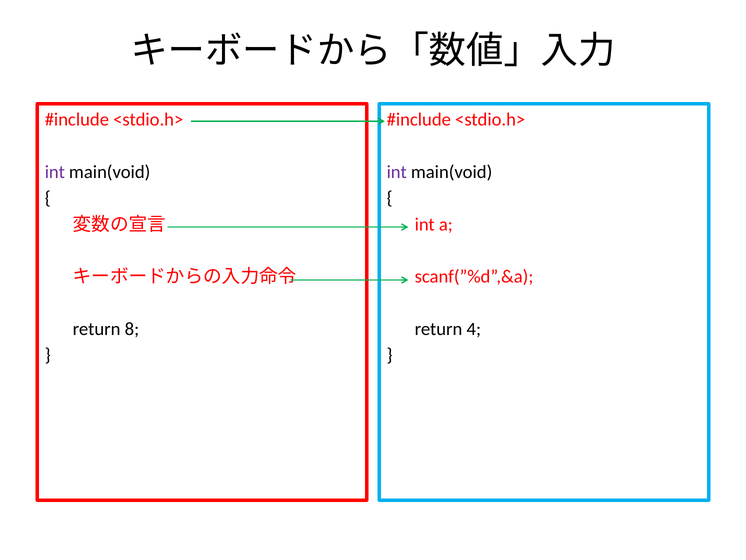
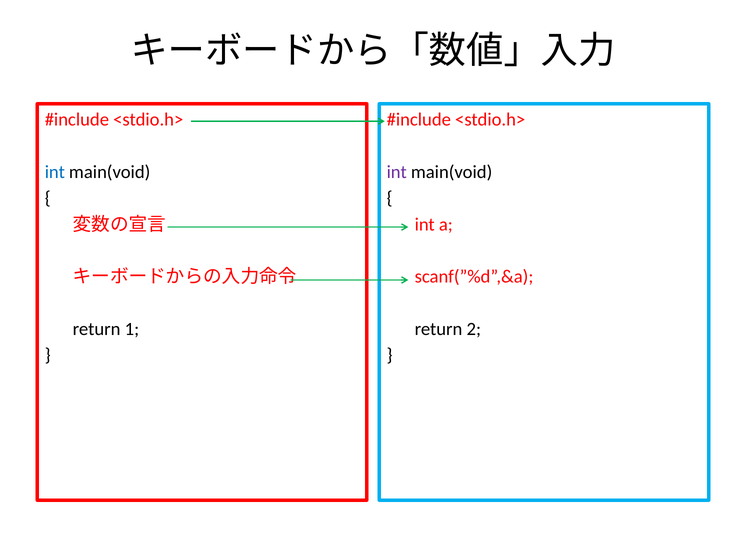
int at (55, 172) colour: purple -> blue
8: 8 -> 1
4: 4 -> 2
